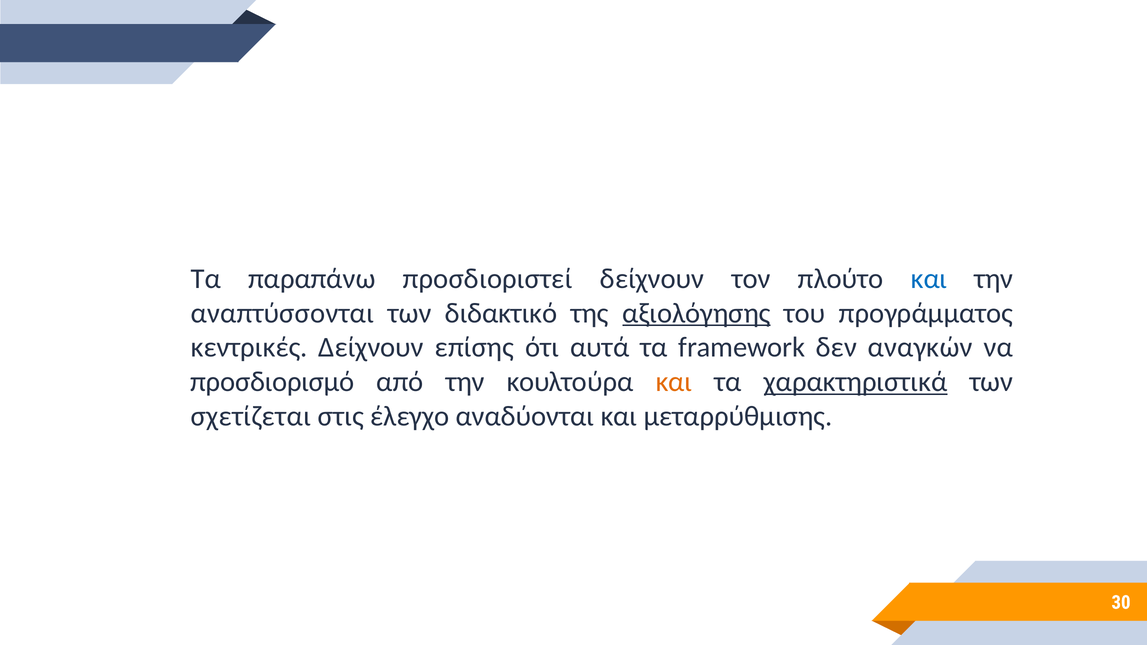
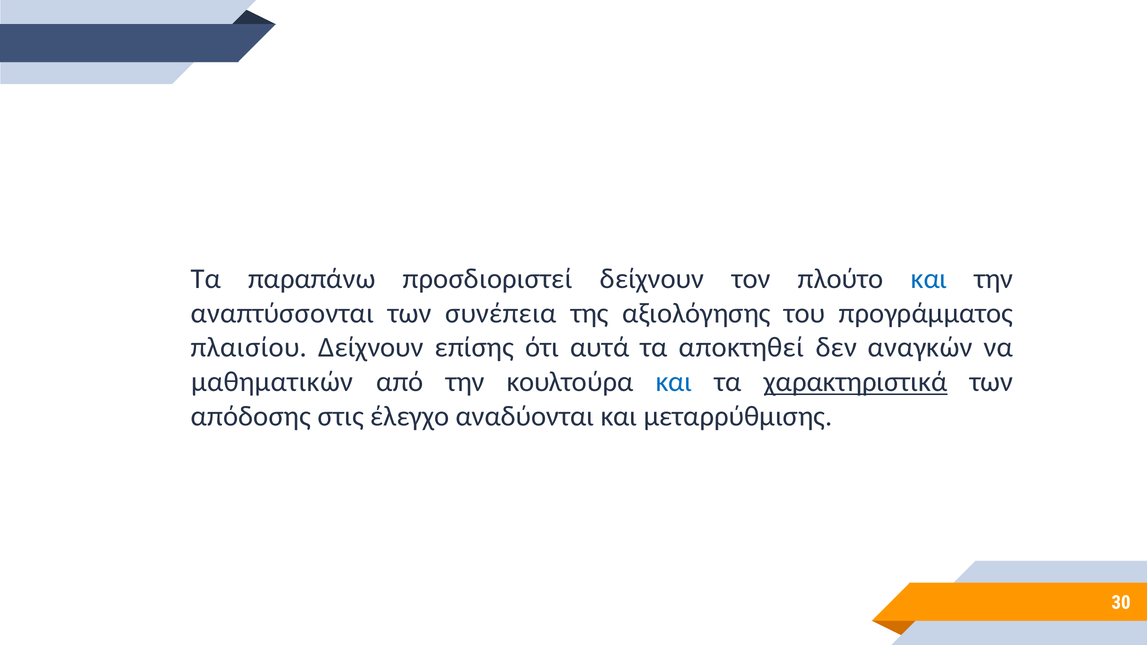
διδακτικό: διδακτικό -> συνέπεια
αξιολόγησης underline: present -> none
κεντρικές: κεντρικές -> πλαισίου
framework: framework -> αποκτηθεί
προσδιορισμό: προσδιορισμό -> μαθηματικών
και at (674, 382) colour: orange -> blue
σχετίζεται: σχετίζεται -> απόδοσης
